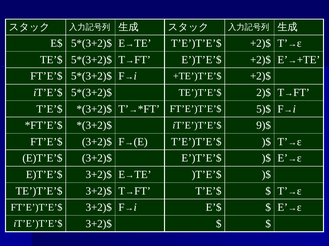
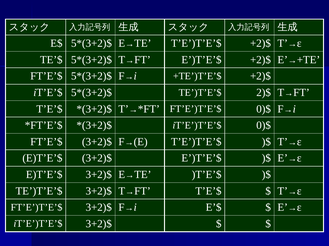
FT’E’)T’E’$ 5)$: 5)$ -> 0)$
iT’E’)T’E’$ 9)$: 9)$ -> 0)$
